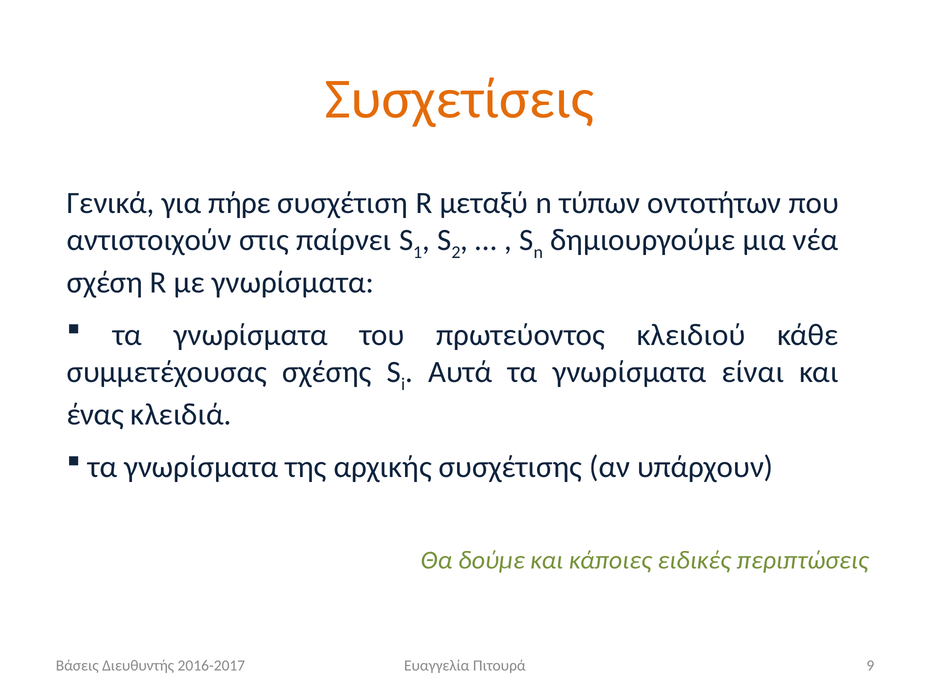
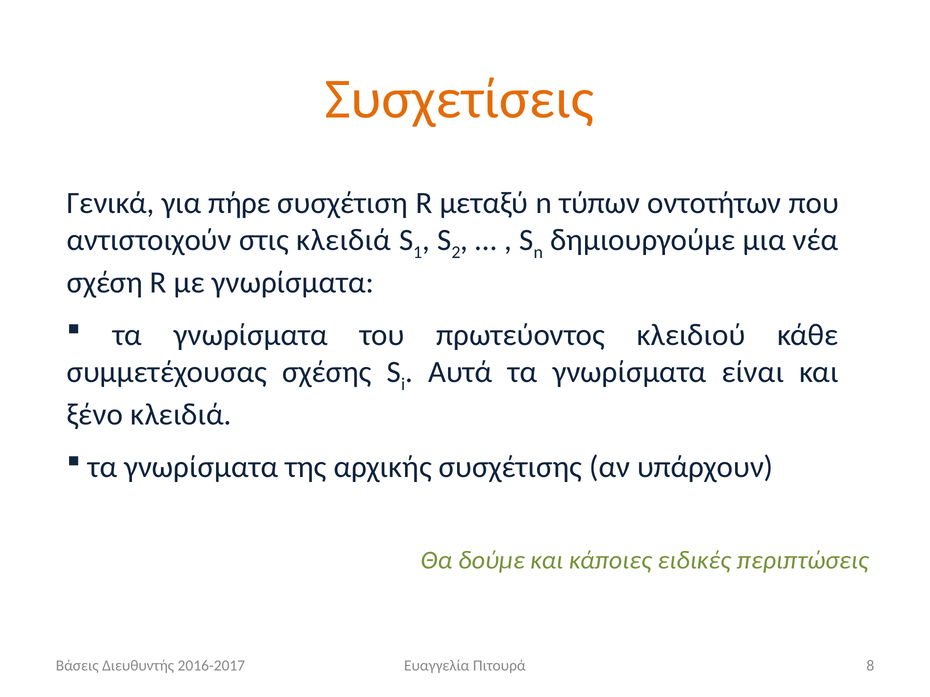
στις παίρνει: παίρνει -> κλειδιά
ένας: ένας -> ξένο
9: 9 -> 8
